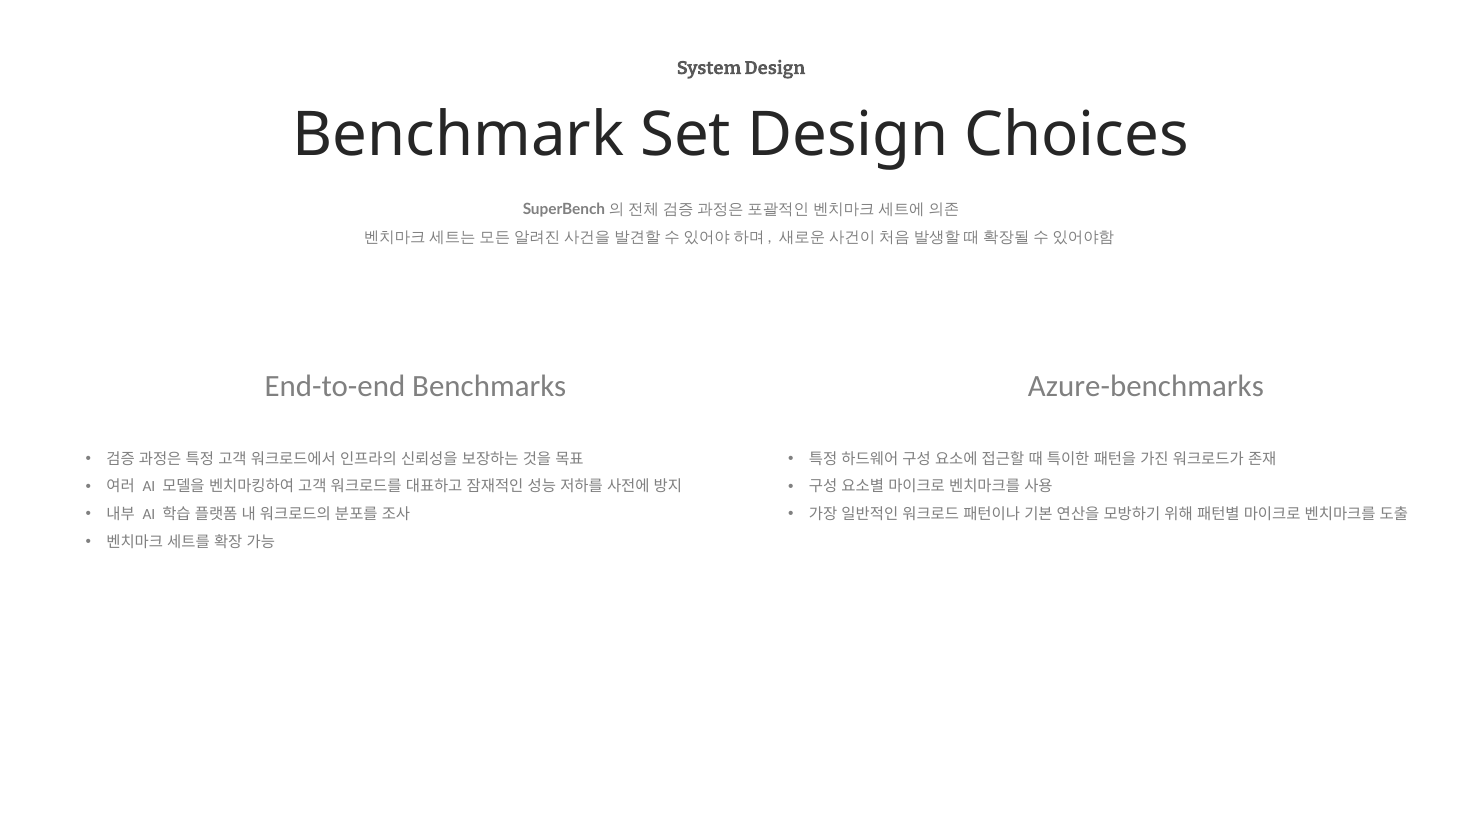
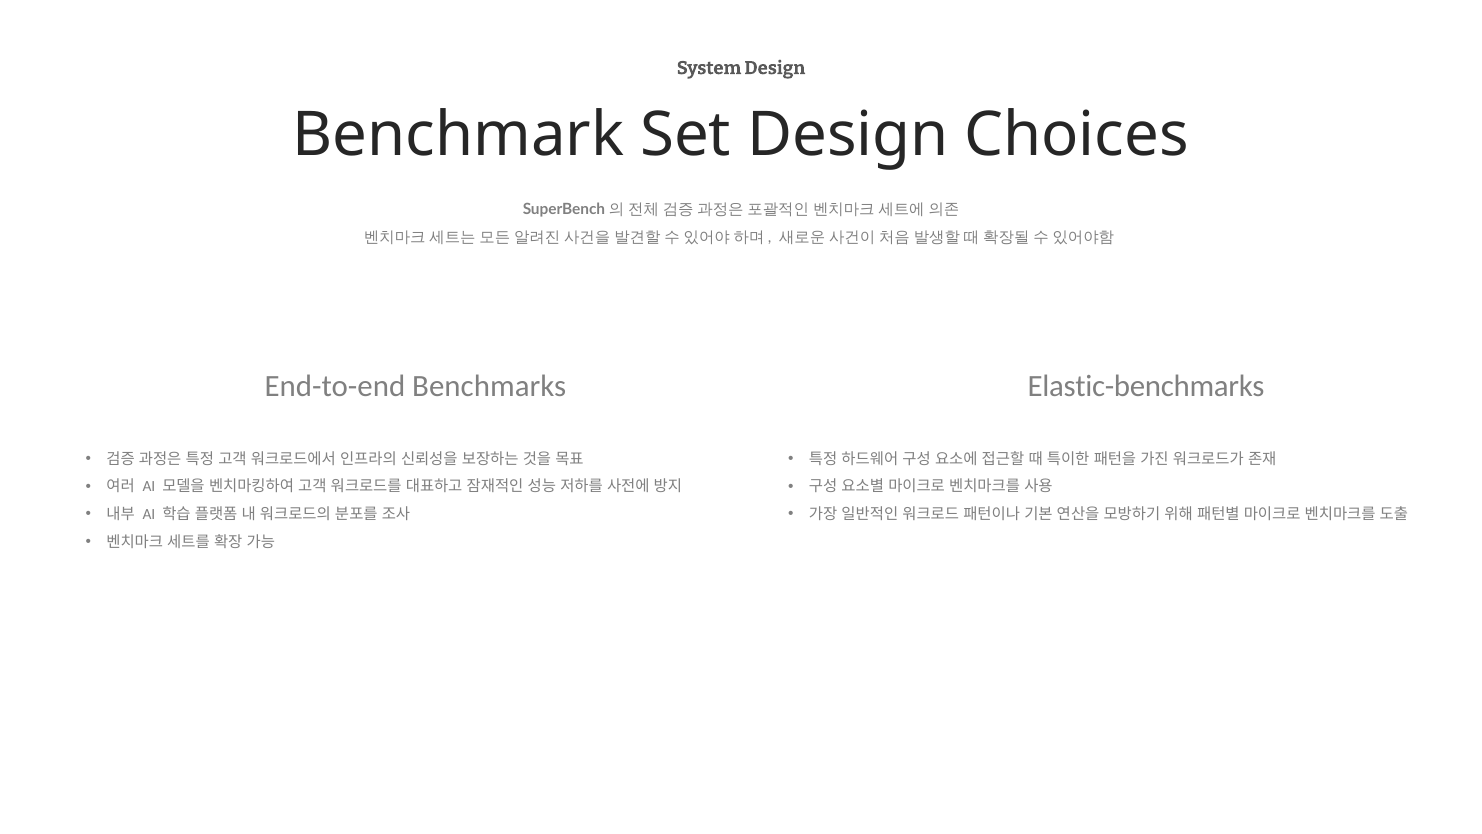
Azure-benchmarks: Azure-benchmarks -> Elastic-benchmarks
